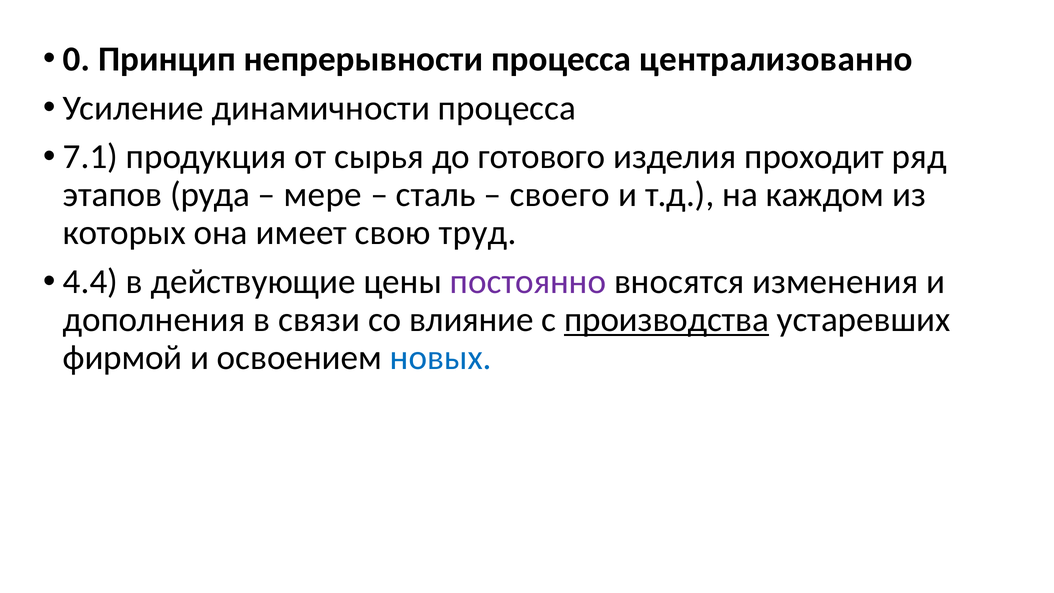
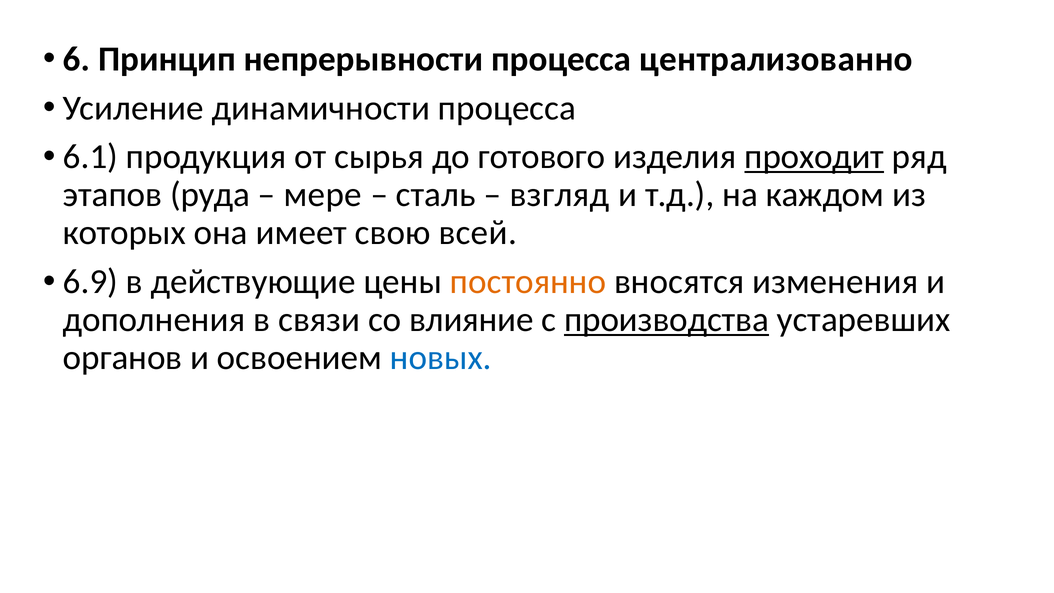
0: 0 -> 6
7.1: 7.1 -> 6.1
проходит underline: none -> present
своего: своего -> взгляд
труд: труд -> всей
4.4: 4.4 -> 6.9
постоянно colour: purple -> orange
фирмой: фирмой -> органов
